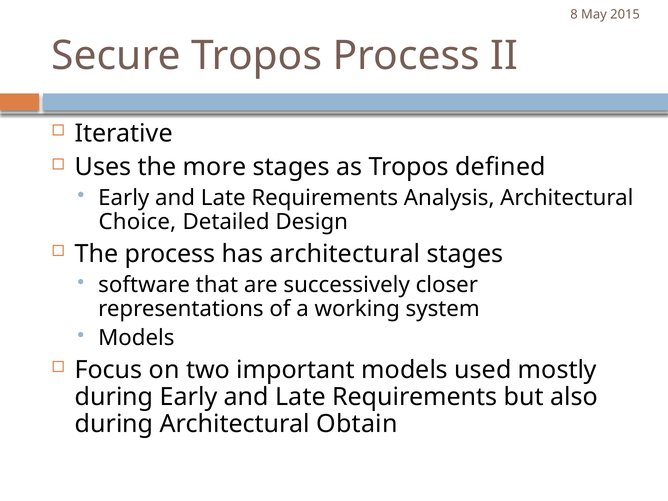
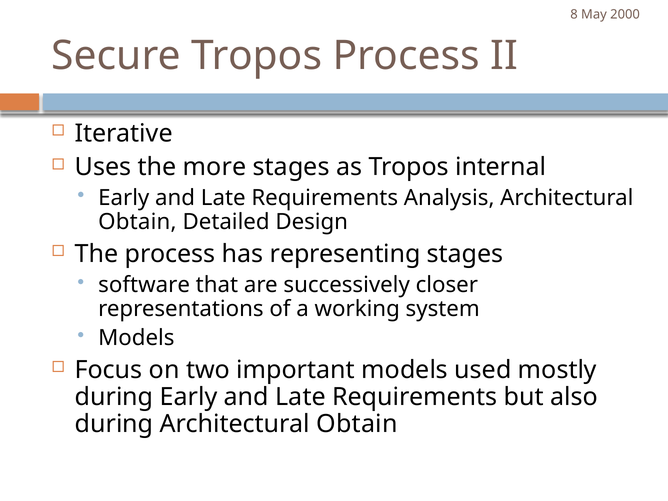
2015: 2015 -> 2000
defined: defined -> internal
Choice at (137, 222): Choice -> Obtain
has architectural: architectural -> representing
